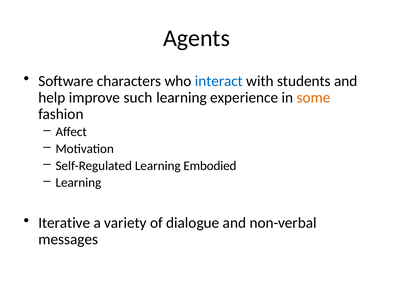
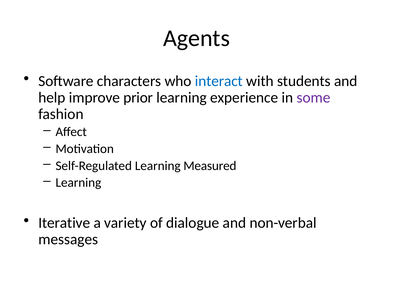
such: such -> prior
some colour: orange -> purple
Embodied: Embodied -> Measured
